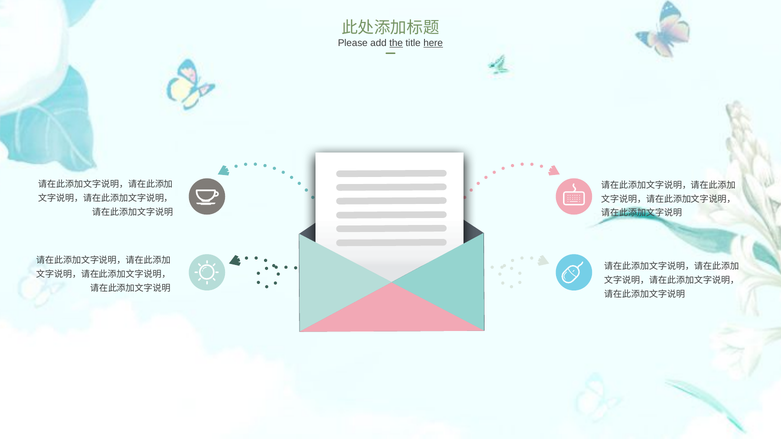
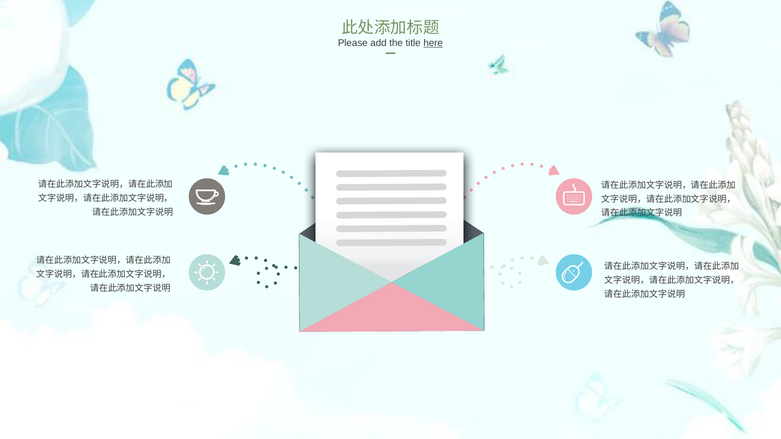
the underline: present -> none
